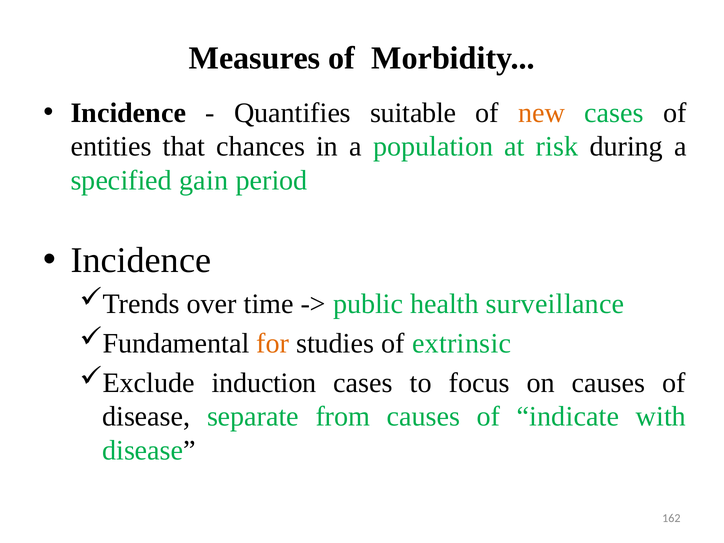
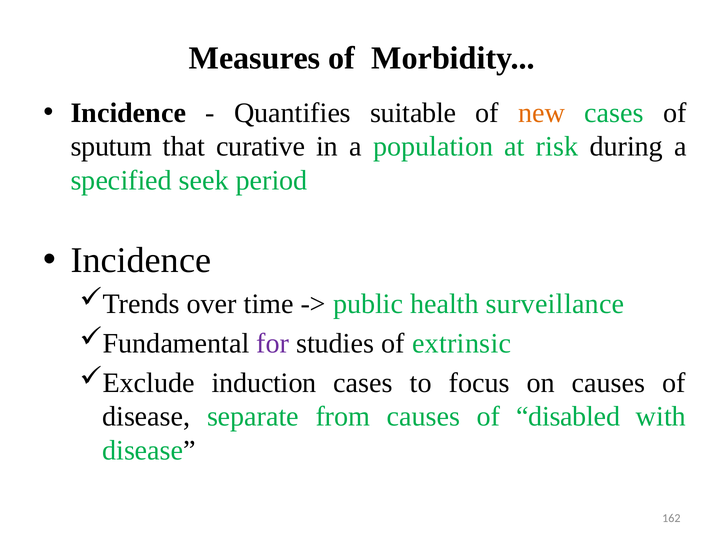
entities: entities -> sputum
chances: chances -> curative
gain: gain -> seek
for colour: orange -> purple
indicate: indicate -> disabled
